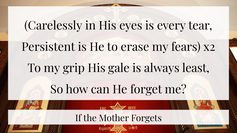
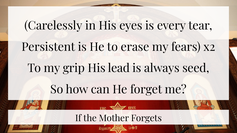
gale: gale -> lead
least: least -> seed
